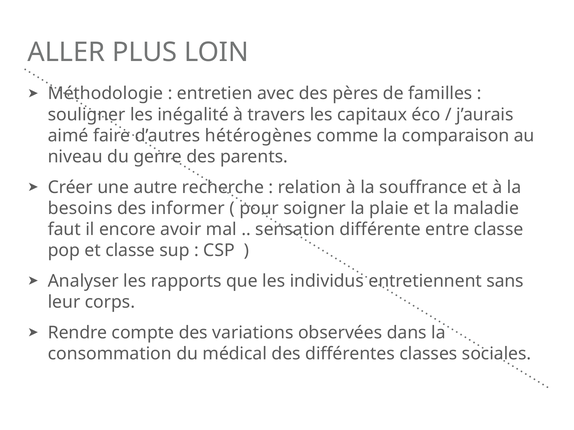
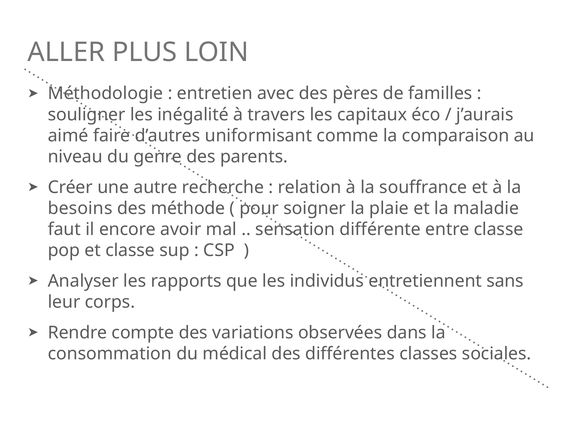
hétérogènes: hétérogènes -> uniformisant
informer: informer -> méthode
